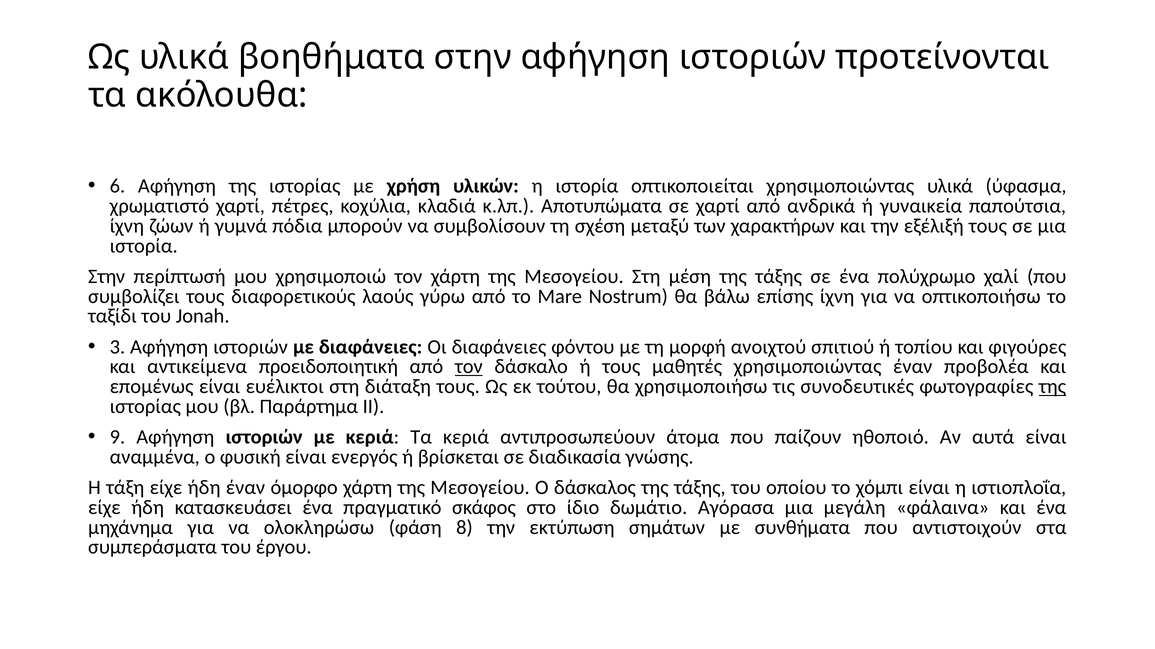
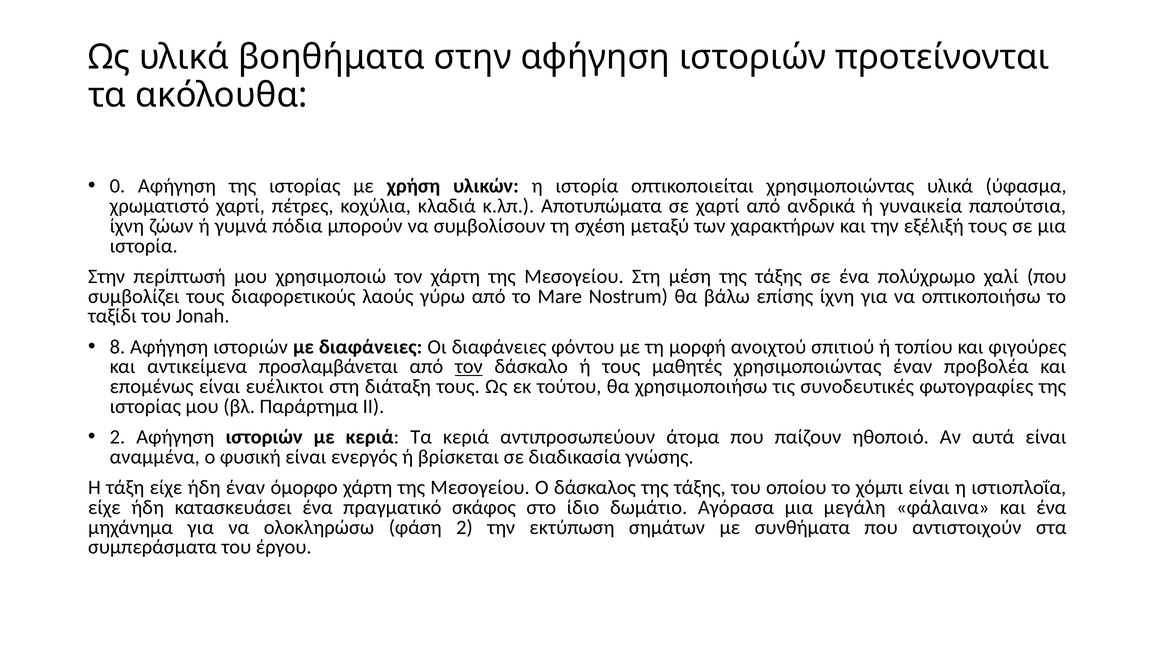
6: 6 -> 0
3: 3 -> 8
προειδοποιητική: προειδοποιητική -> προσλαμβάνεται
της at (1052, 387) underline: present -> none
9 at (117, 438): 9 -> 2
φάση 8: 8 -> 2
